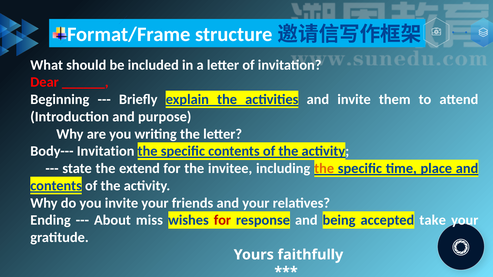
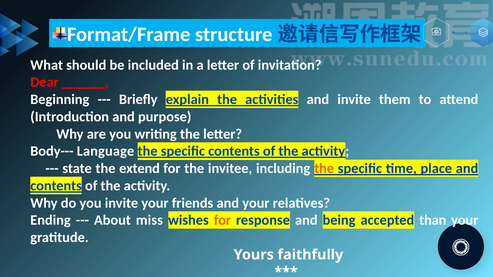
Body--- Invitation: Invitation -> Language
for at (222, 220) colour: red -> orange
take: take -> than
